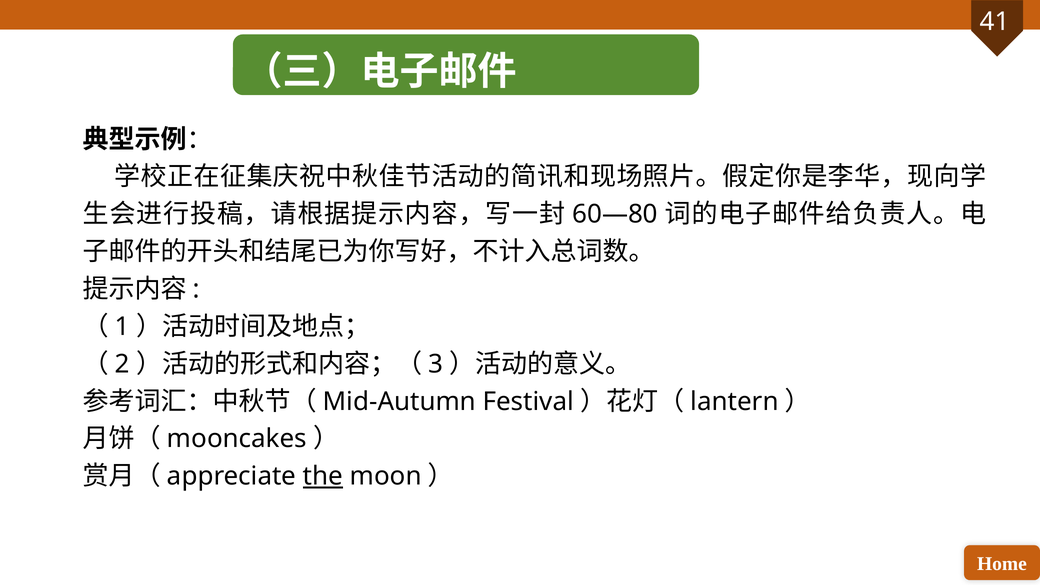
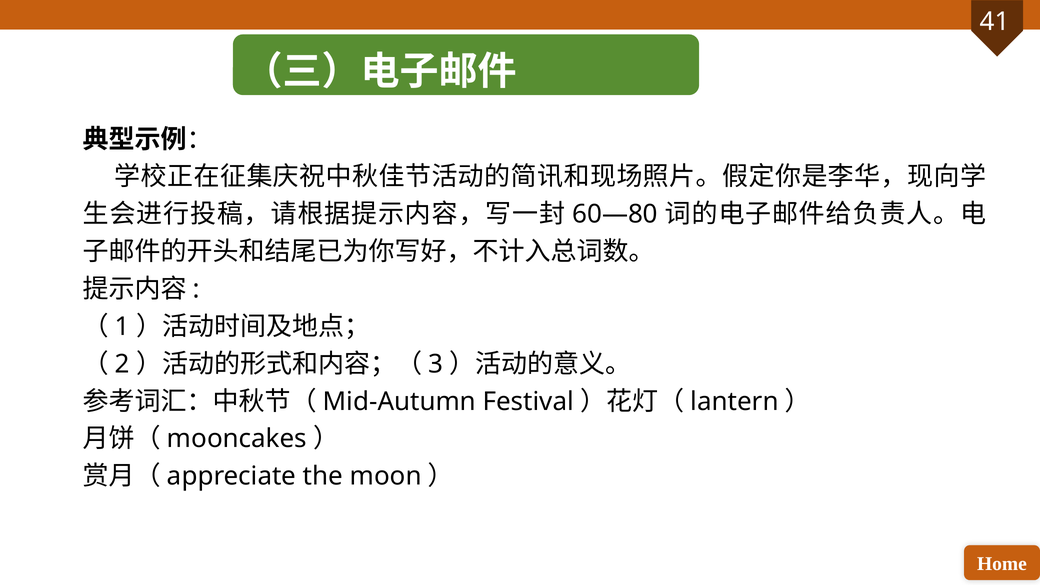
the underline: present -> none
